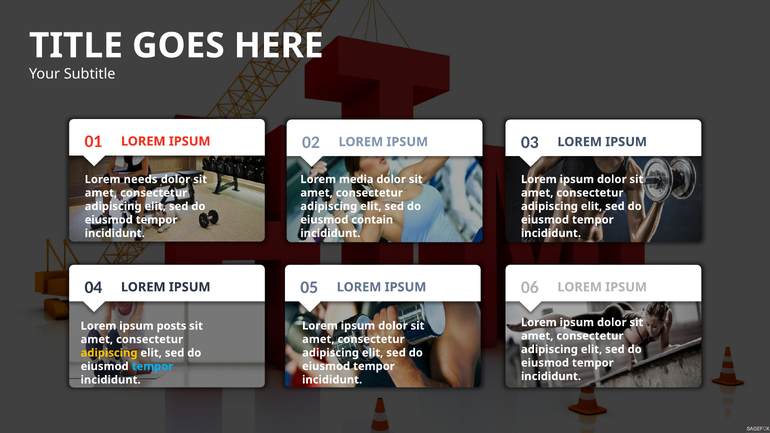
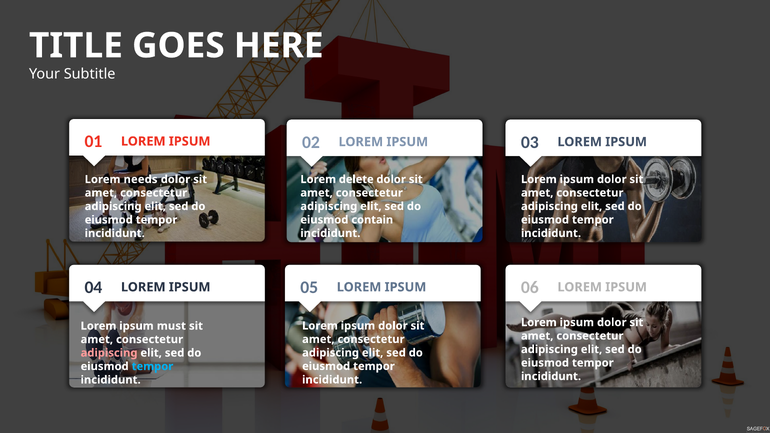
media: media -> delete
posts: posts -> must
adipiscing at (109, 353) colour: yellow -> pink
